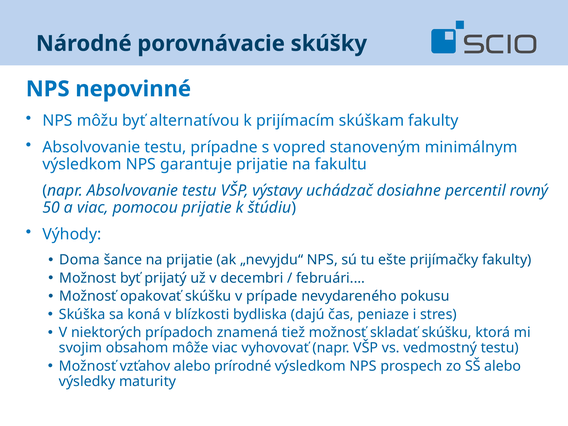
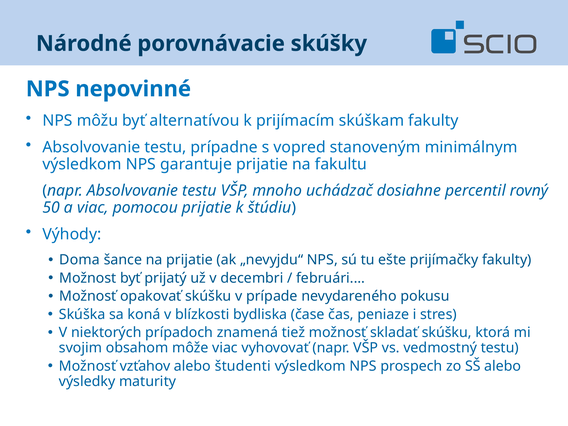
výstavy: výstavy -> mnoho
dajú: dajú -> čase
prírodné: prírodné -> študenti
